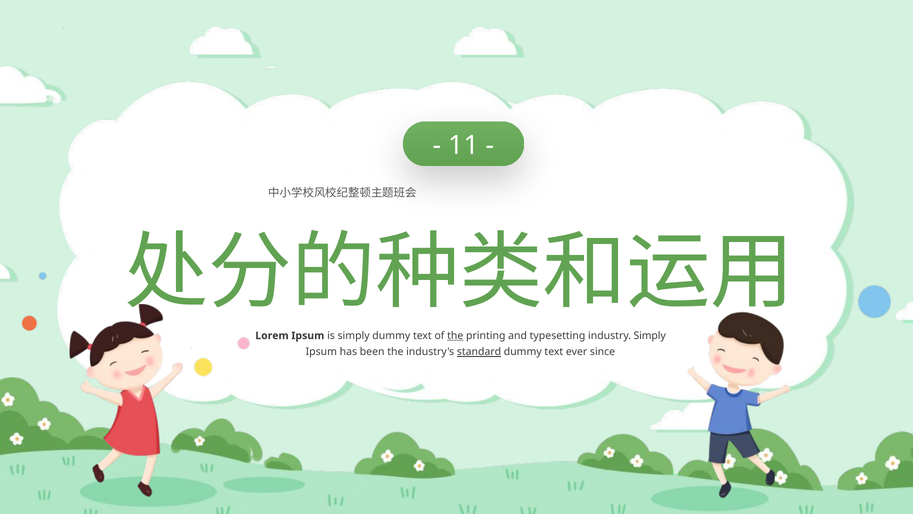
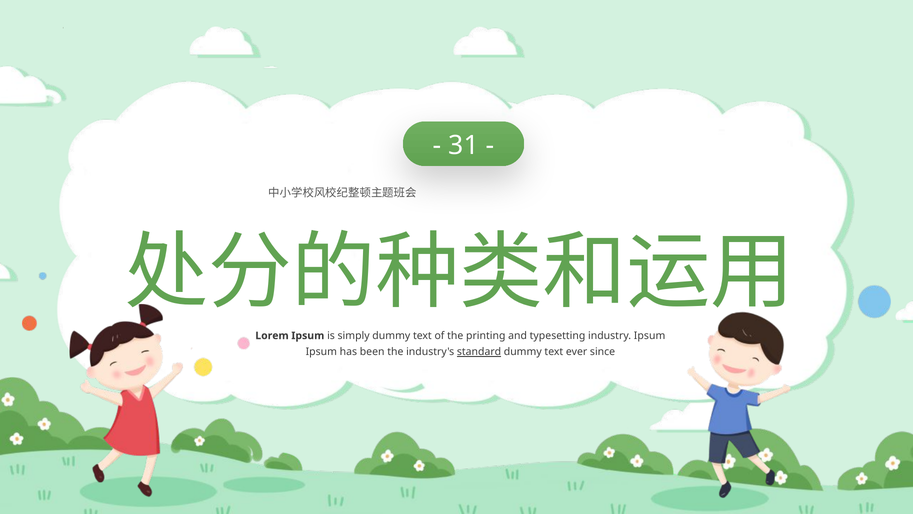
11: 11 -> 31
the at (455, 335) underline: present -> none
industry Simply: Simply -> Ipsum
